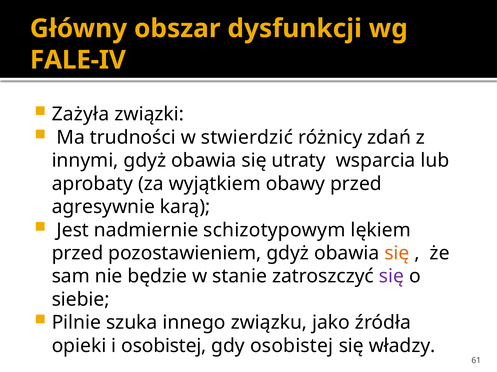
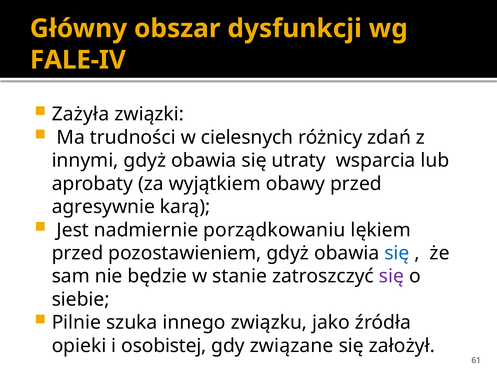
stwierdzić: stwierdzić -> cielesnych
schizotypowym: schizotypowym -> porządkowaniu
się at (397, 254) colour: orange -> blue
gdy osobistej: osobistej -> związane
władzy: władzy -> założył
